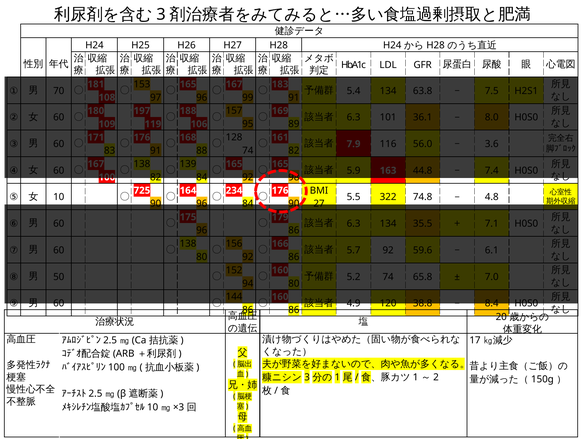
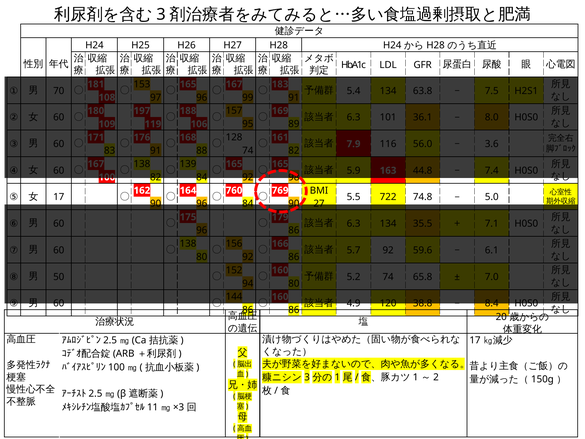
10 at (59, 197): 10 -> 17
725: 725 -> 162
234: 234 -> 760
176 at (280, 190): 176 -> 769
322: 322 -> 722
4.8: 4.8 -> 5.0
10 at (153, 407): 10 -> 11
